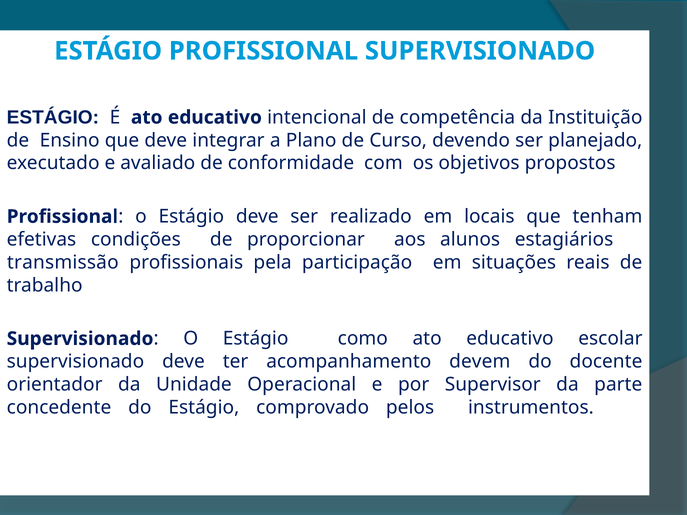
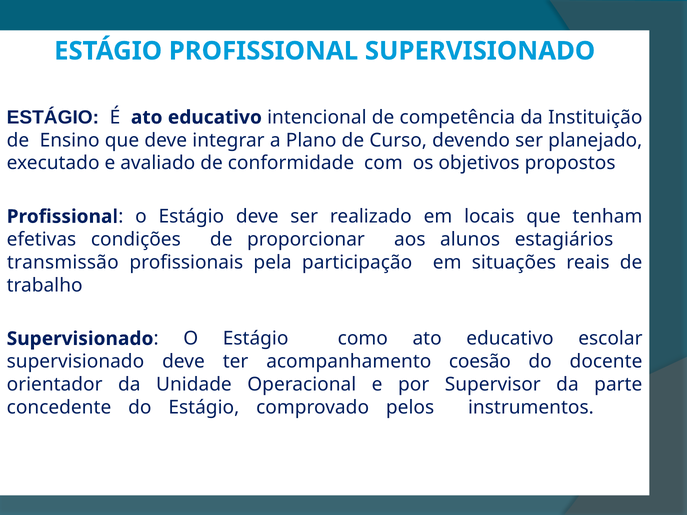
devem: devem -> coesão
